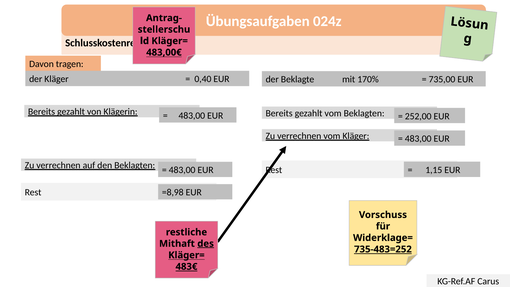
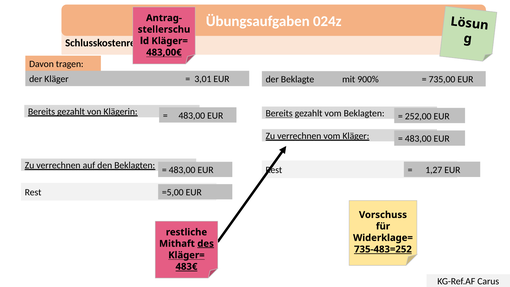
0,40: 0,40 -> 3,01
170%: 170% -> 900%
Bereits at (279, 113) underline: none -> present
1,15: 1,15 -> 1,27
=8,98: =8,98 -> =5,00
